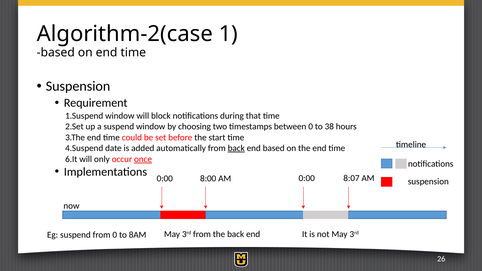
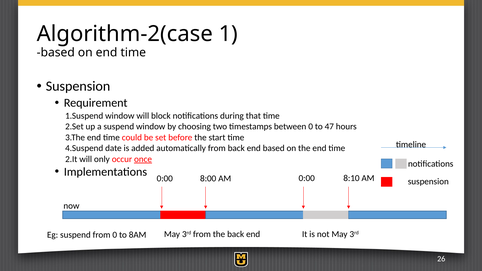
38: 38 -> 47
back at (236, 148) underline: present -> none
6.It: 6.It -> 2.It
8:07: 8:07 -> 8:10
